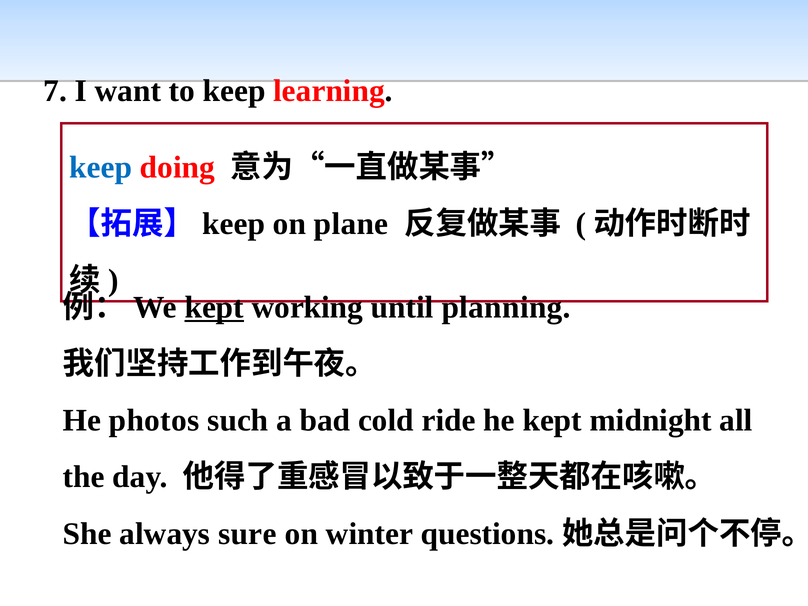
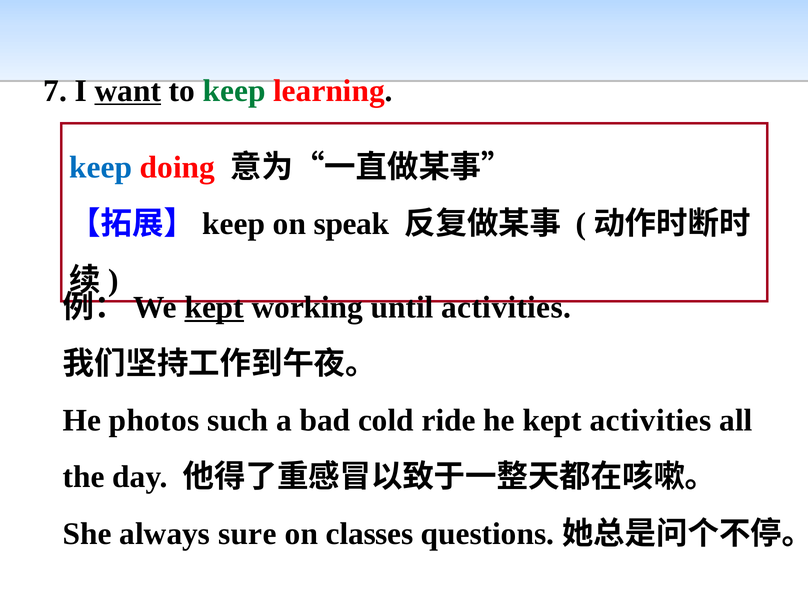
want underline: none -> present
keep at (234, 91) colour: black -> green
plane: plane -> speak
until planning: planning -> activities
kept midnight: midnight -> activities
winter: winter -> classes
